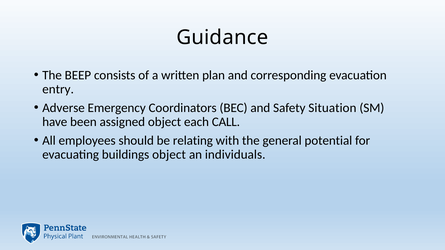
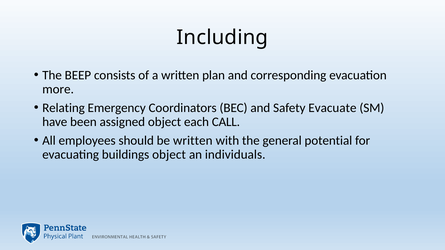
Guidance: Guidance -> Including
entry: entry -> more
Adverse: Adverse -> Relating
Situation: Situation -> Evacuate
be relating: relating -> written
